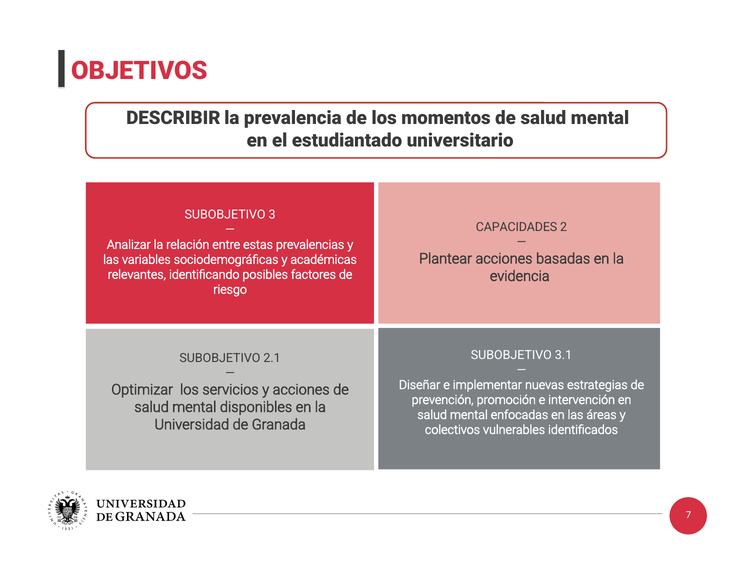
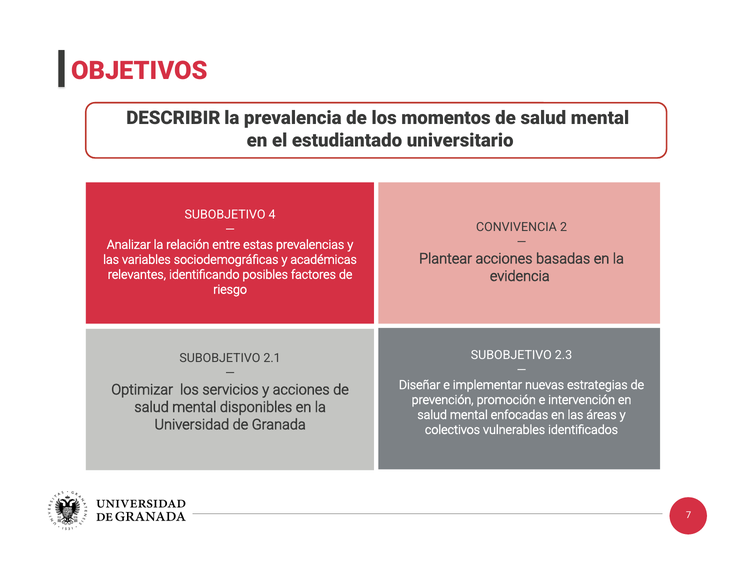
3: 3 -> 4
CAPACIDADES: CAPACIDADES -> CONVIVENCIA
3.1: 3.1 -> 2.3
